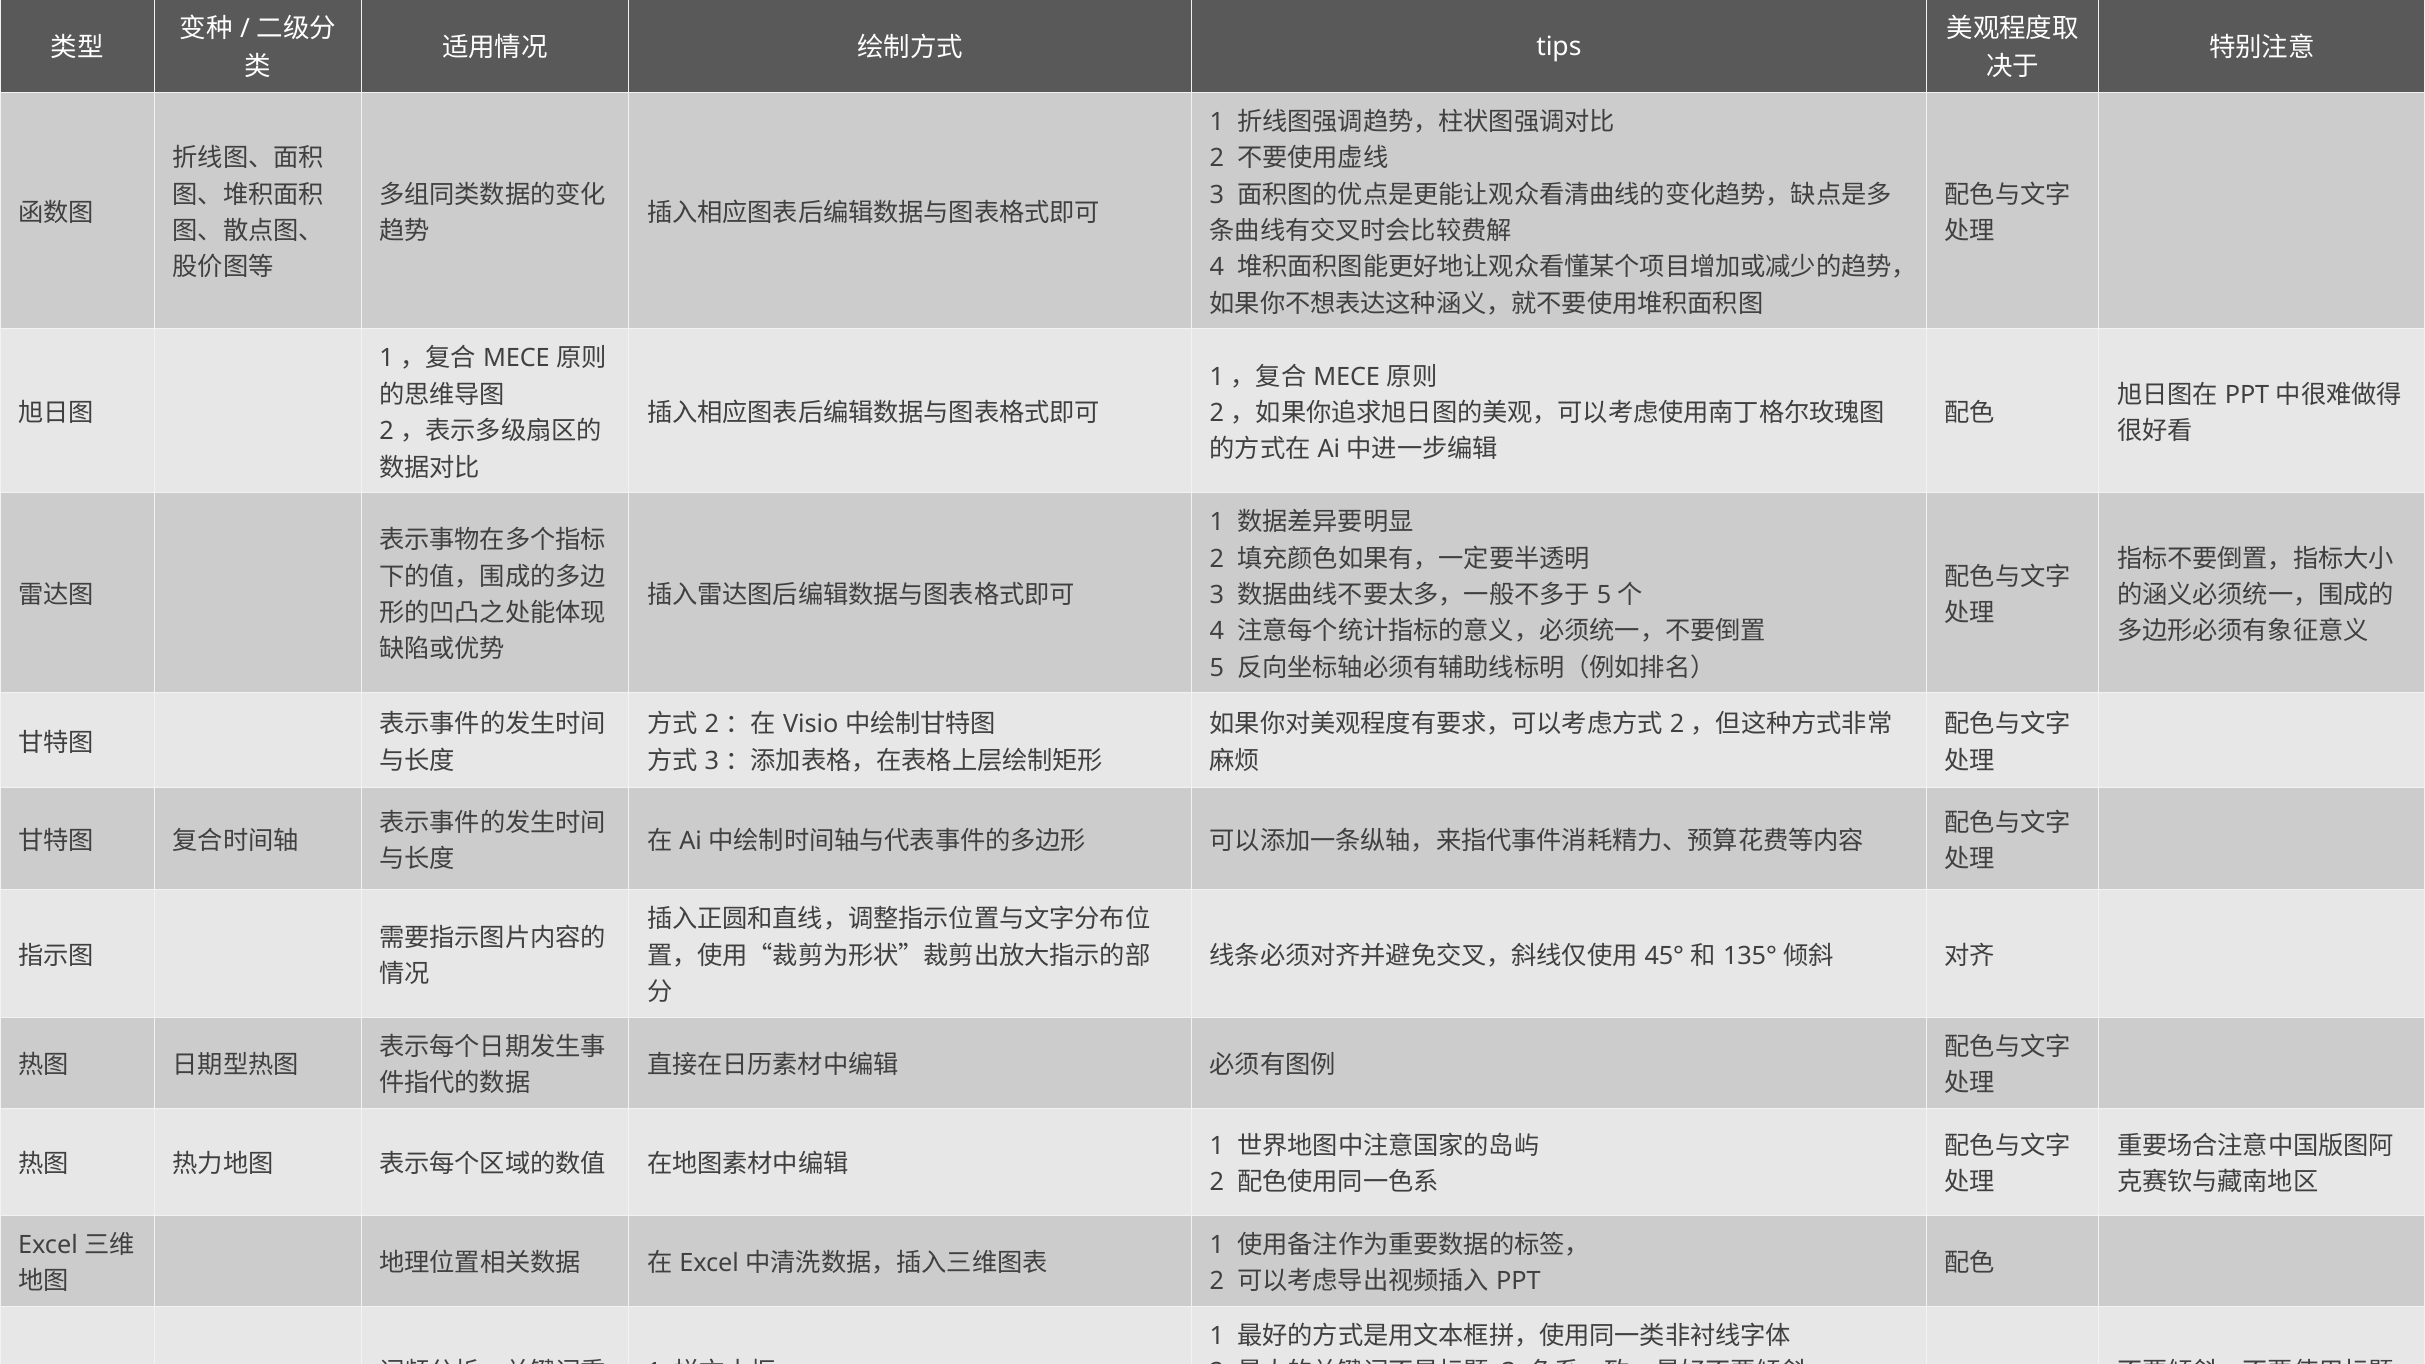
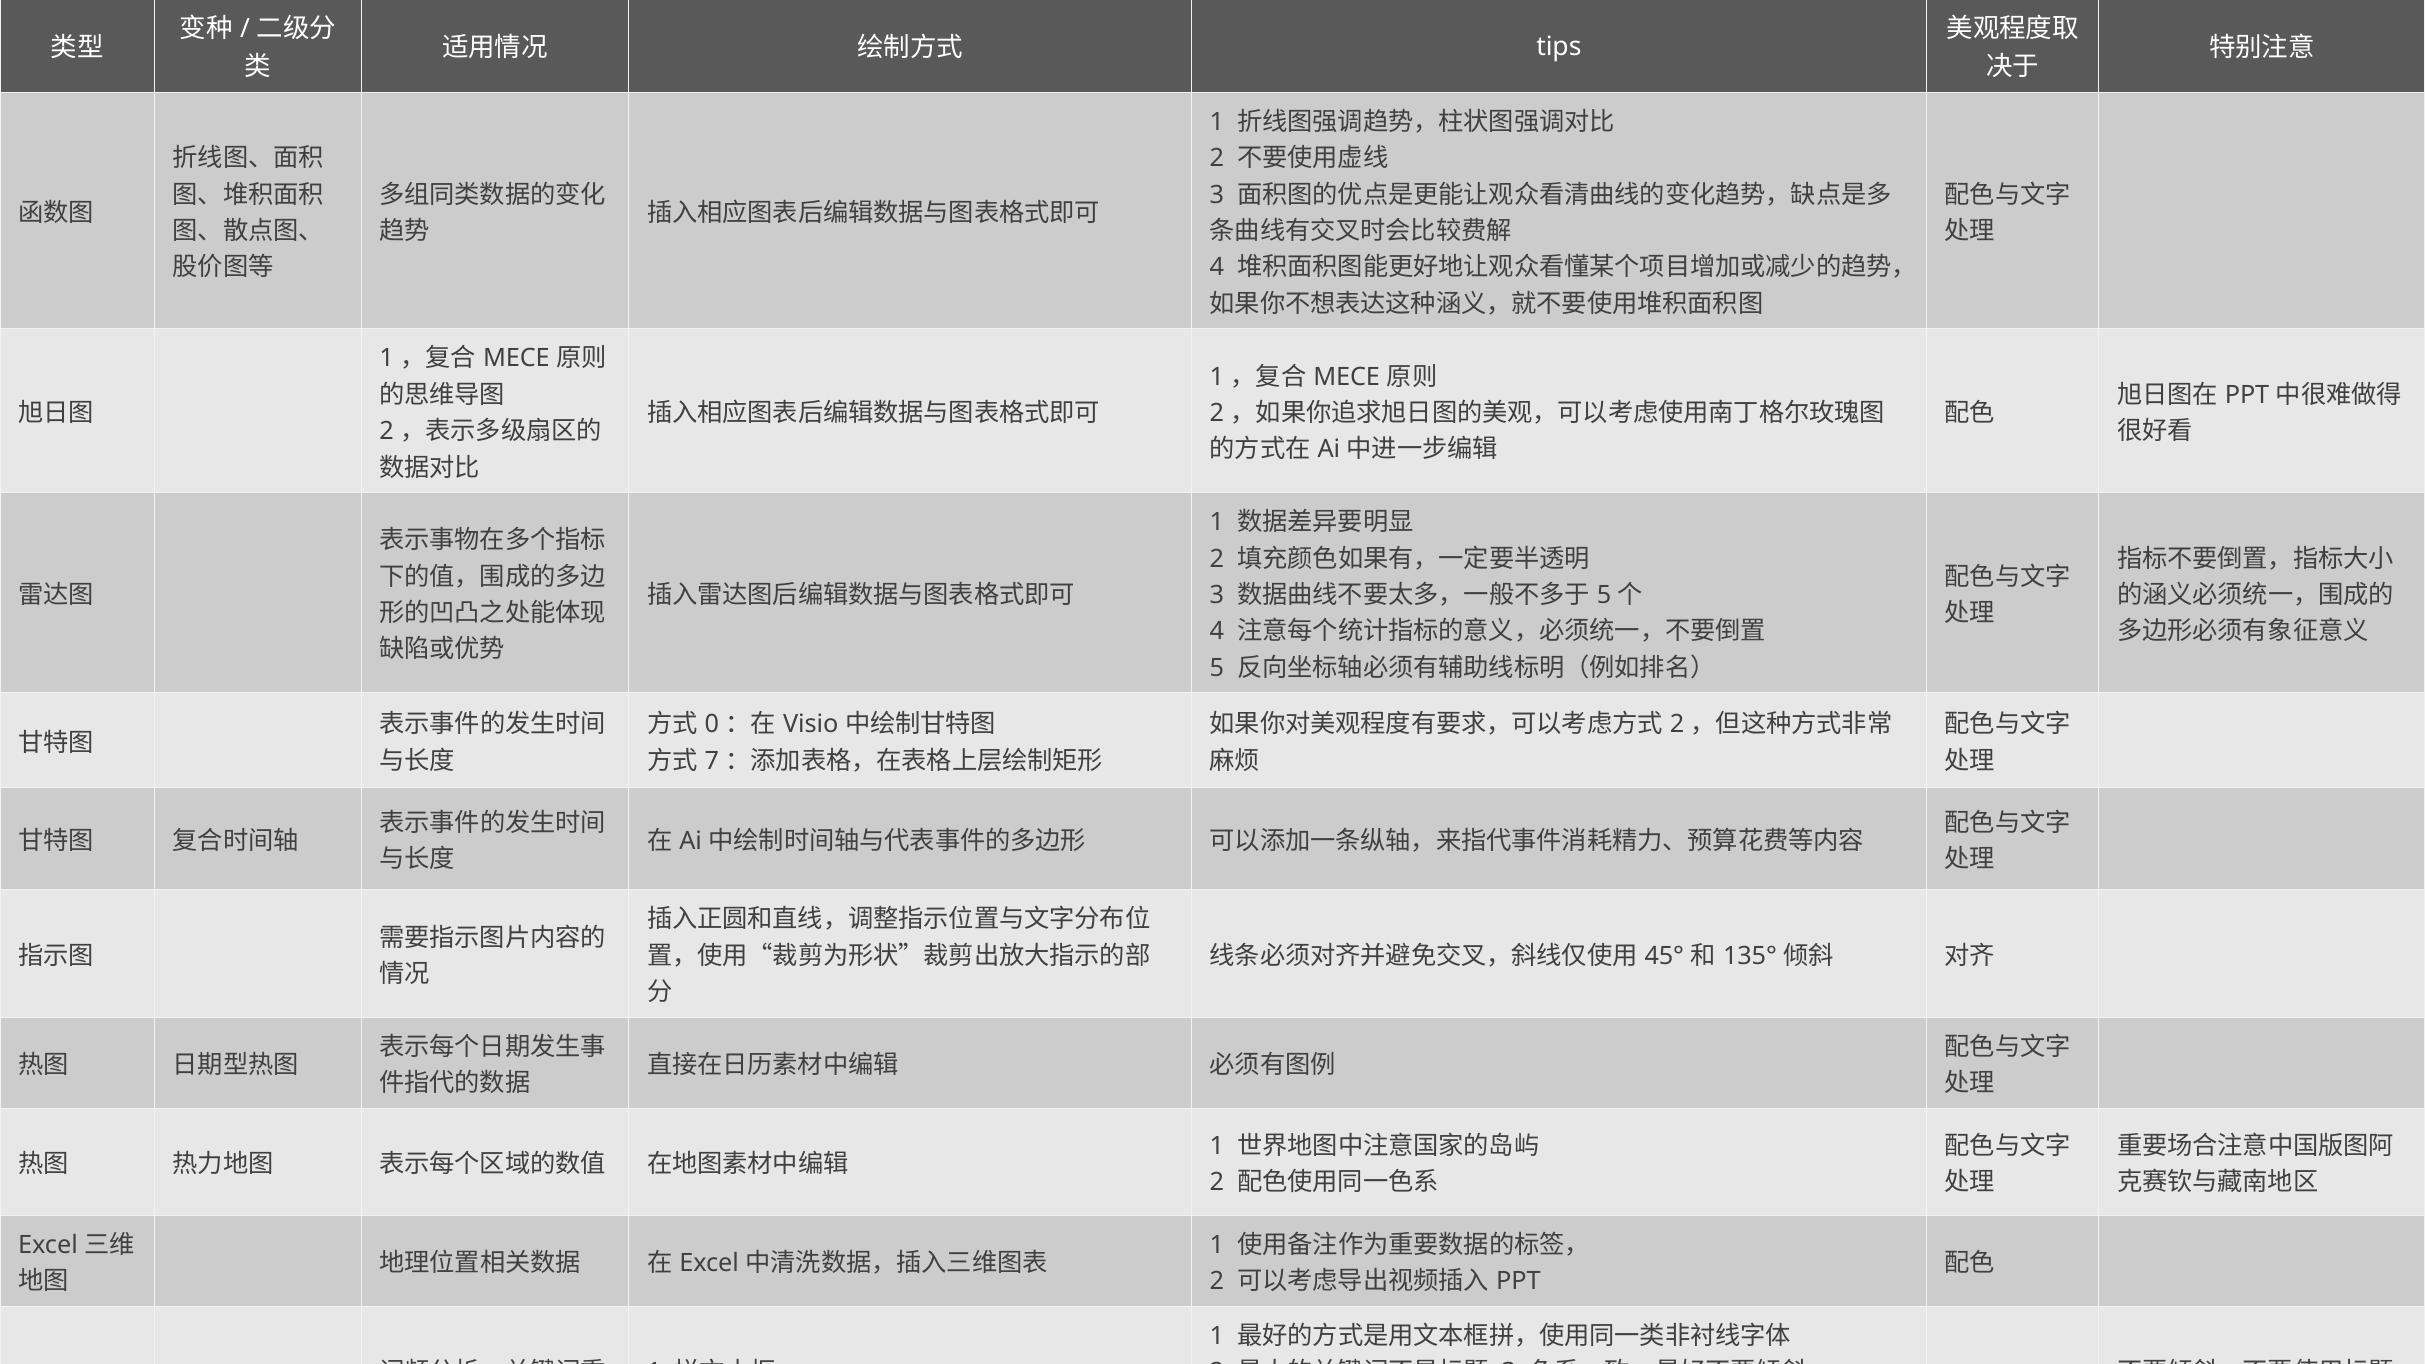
2 at (712, 725): 2 -> 0
3 at (712, 761): 3 -> 7
